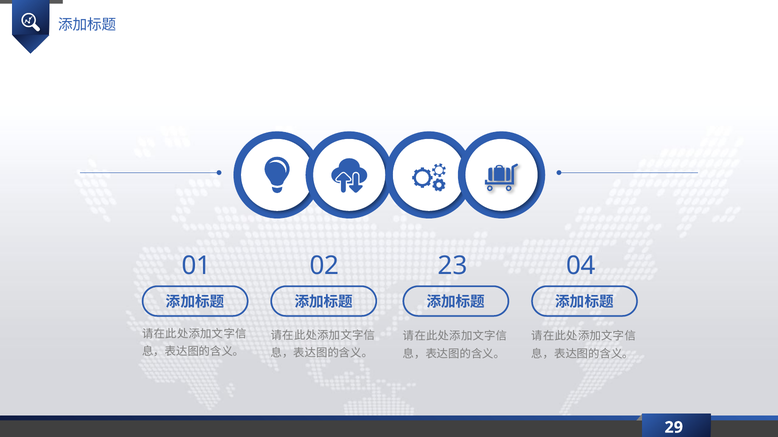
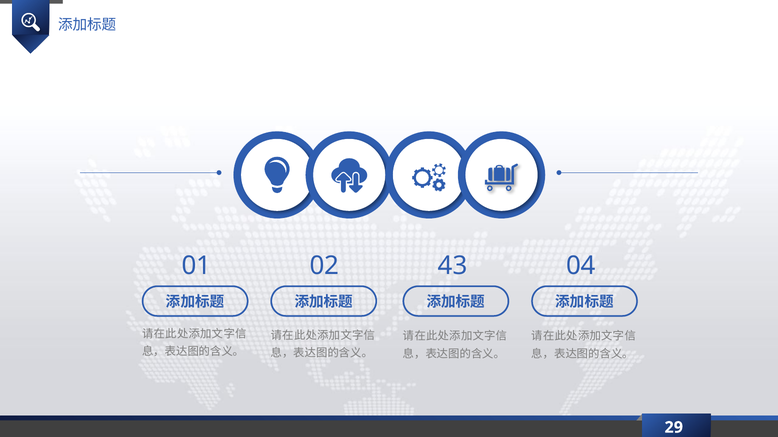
23: 23 -> 43
